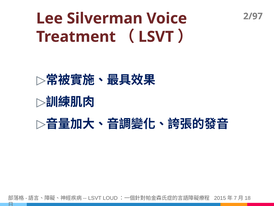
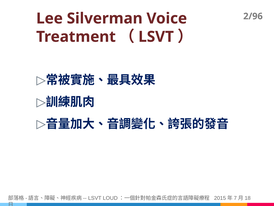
2/97: 2/97 -> 2/96
